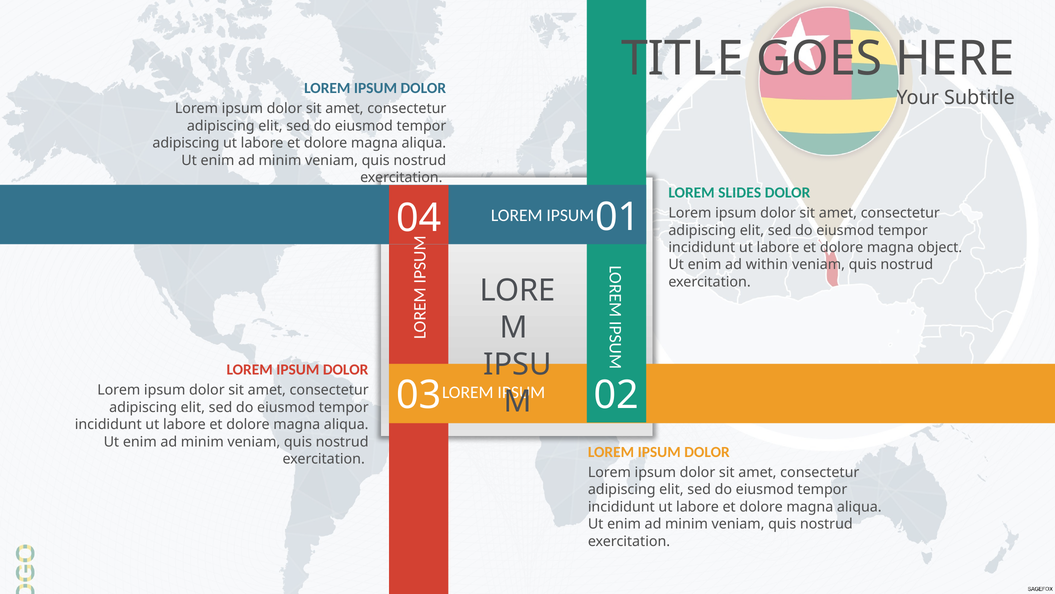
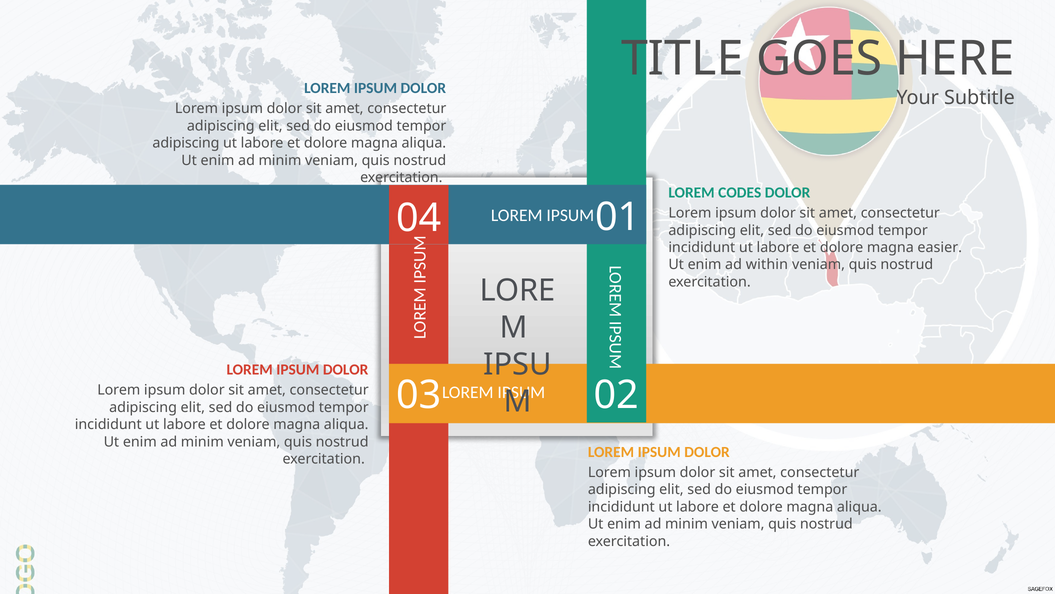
SLIDES: SLIDES -> CODES
object: object -> easier
